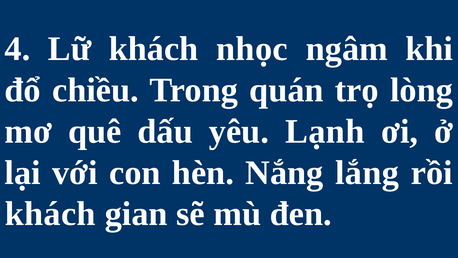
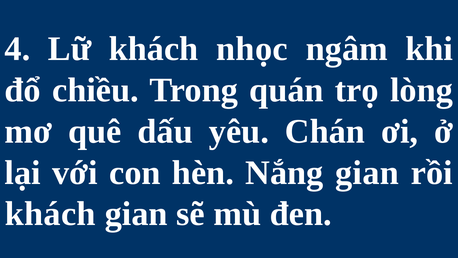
Lạnh: Lạnh -> Chán
Nắng lắng: lắng -> gian
